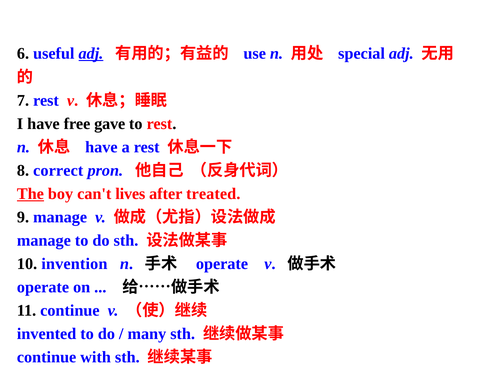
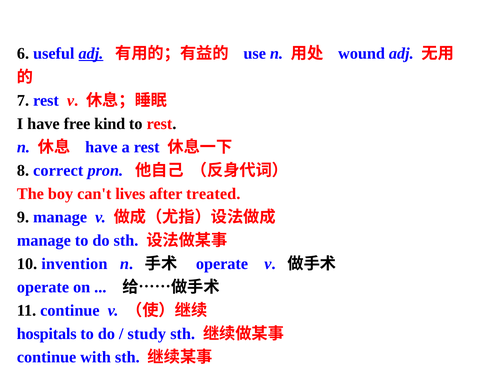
special: special -> wound
gave: gave -> kind
The underline: present -> none
invented: invented -> hospitals
many: many -> study
